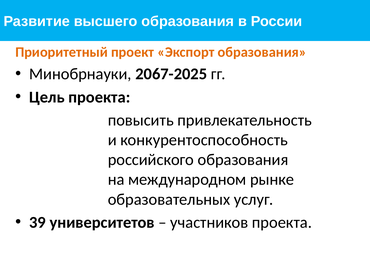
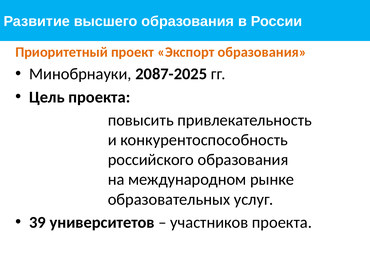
2067-2025: 2067-2025 -> 2087-2025
